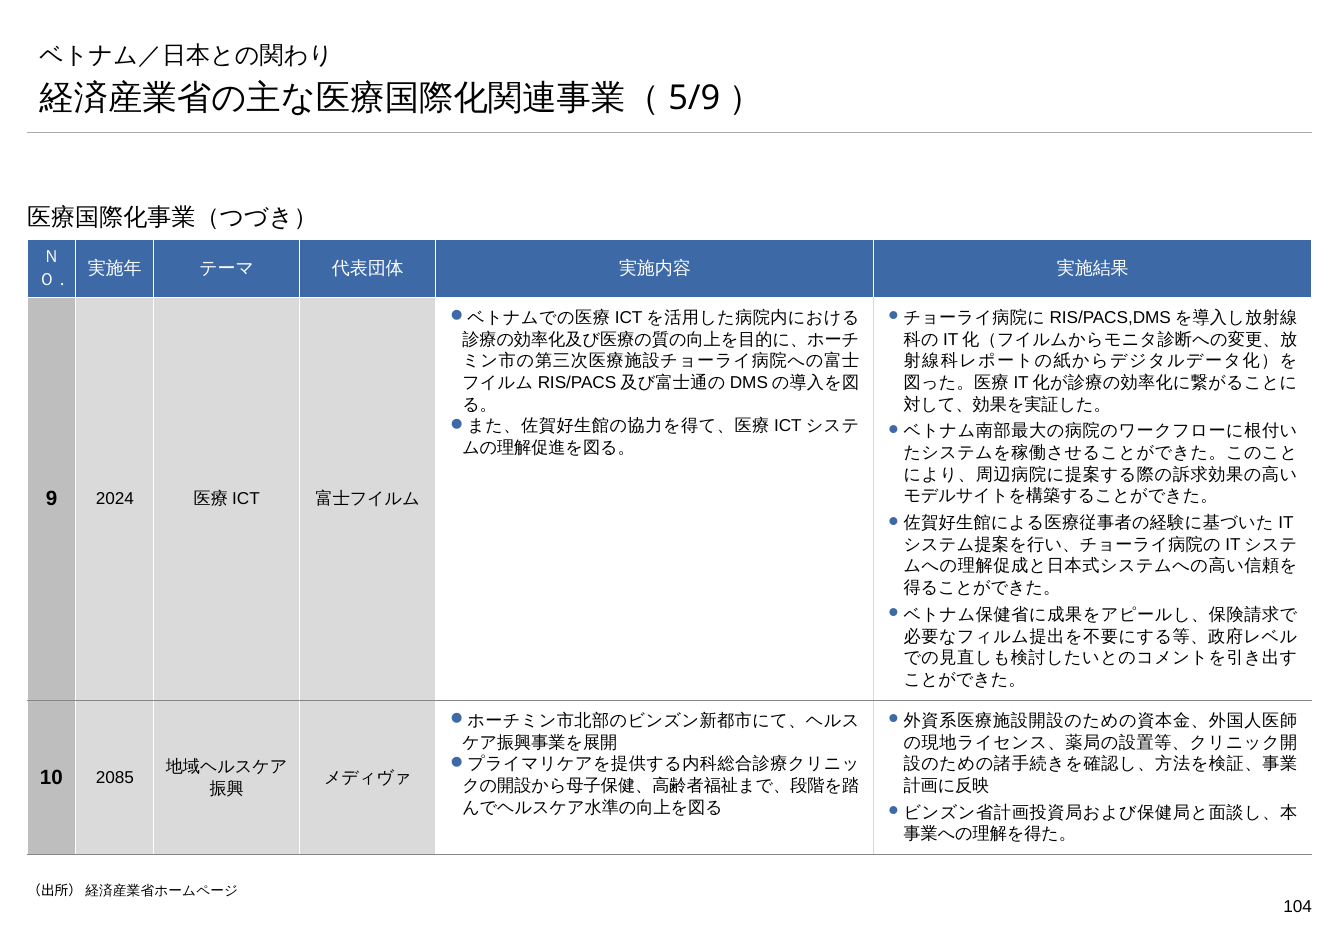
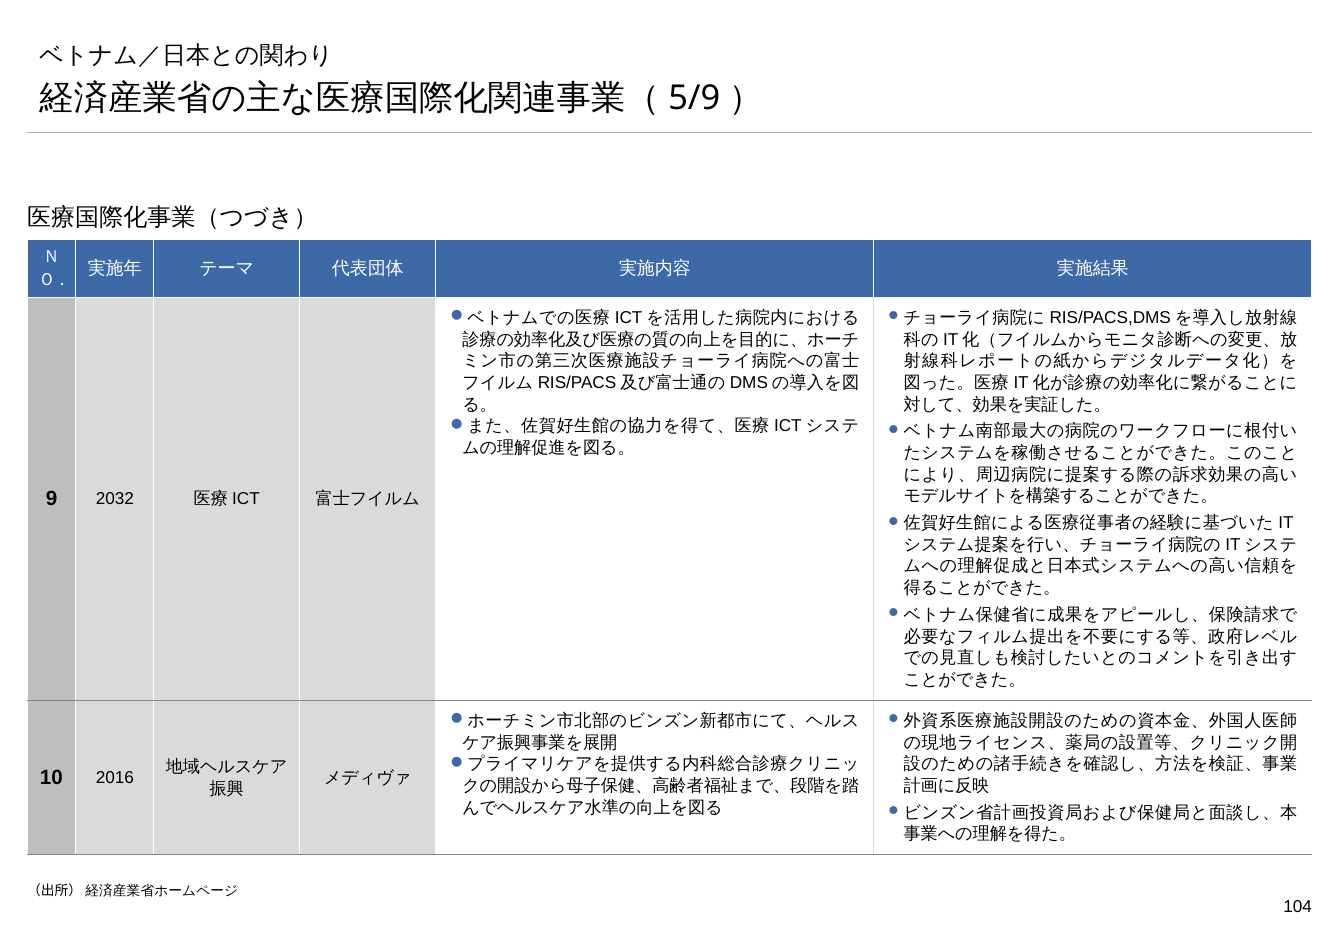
2024: 2024 -> 2032
2085: 2085 -> 2016
